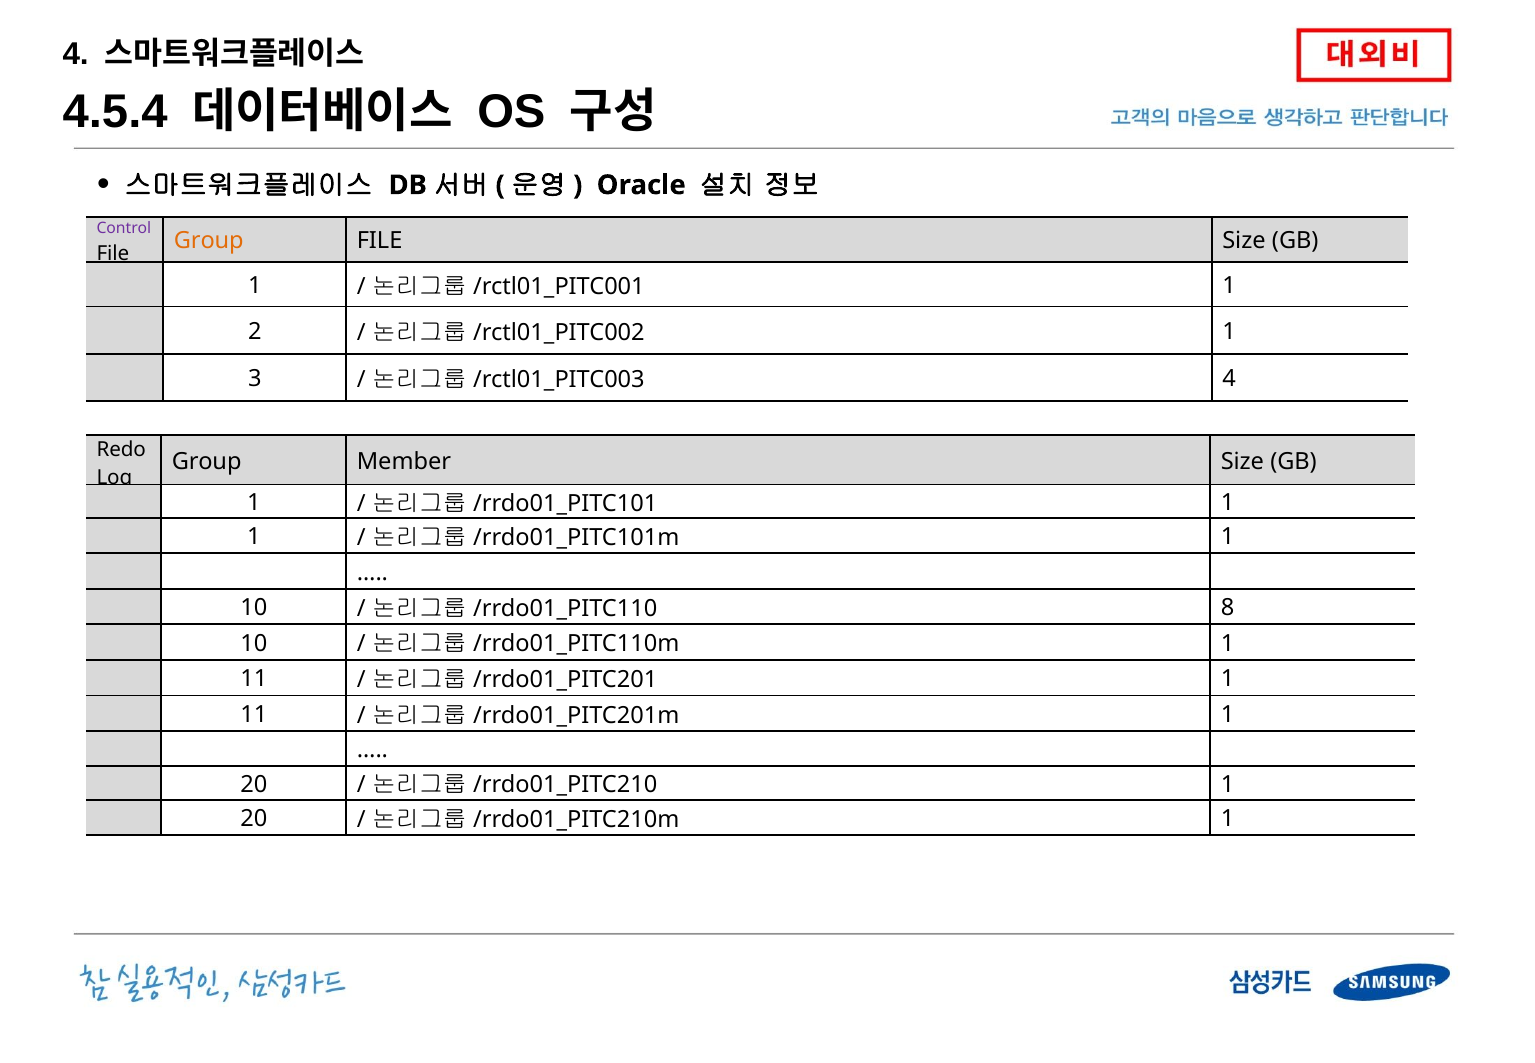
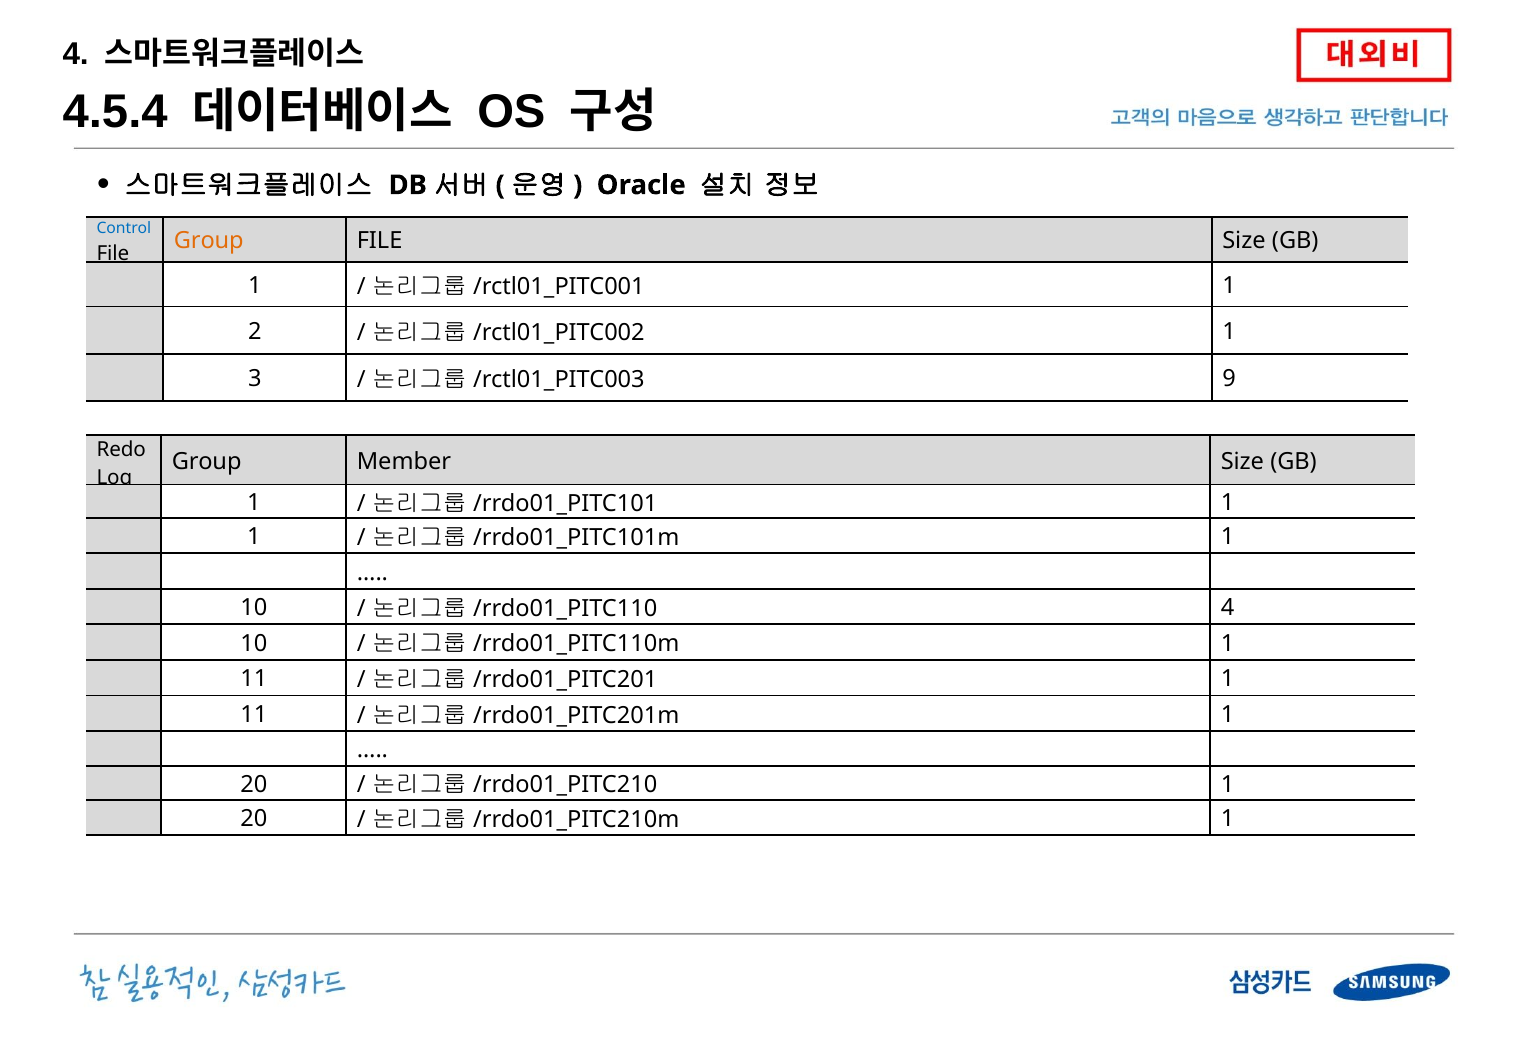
Control colour: purple -> blue
4 at (1229, 379): 4 -> 9
8 at (1228, 608): 8 -> 4
